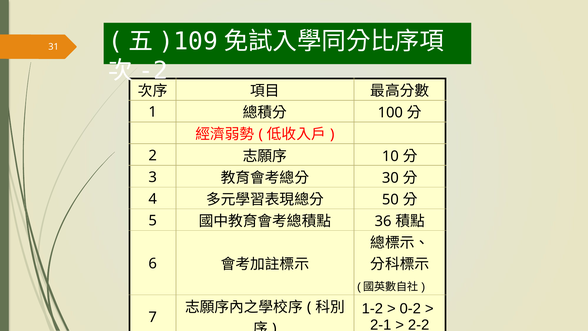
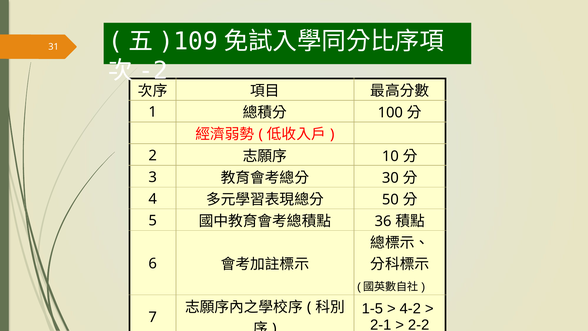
1-2: 1-2 -> 1-5
0-2: 0-2 -> 4-2
